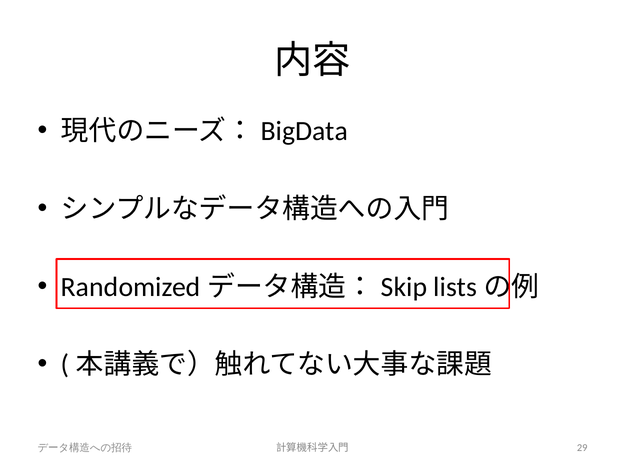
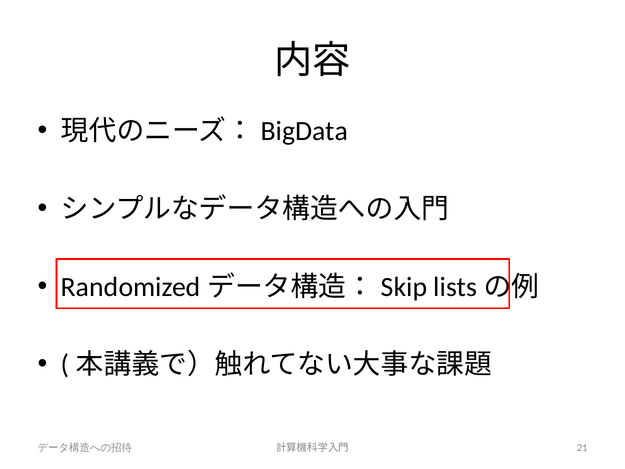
29: 29 -> 21
